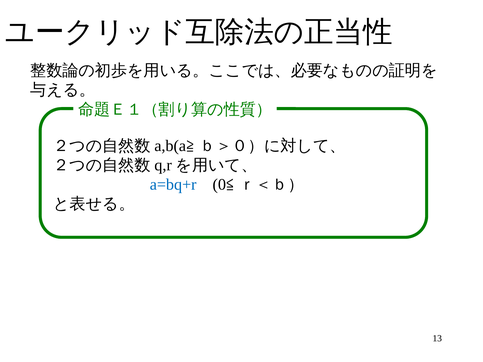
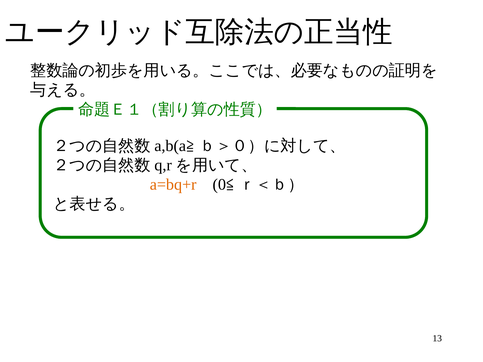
a=bq+r colour: blue -> orange
